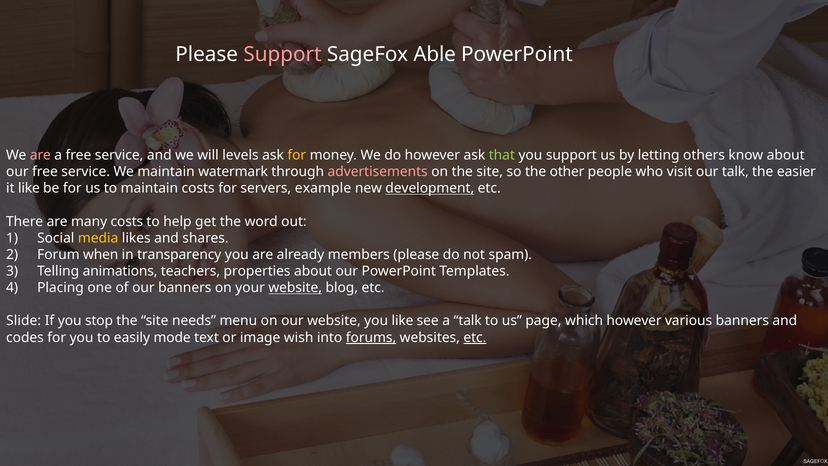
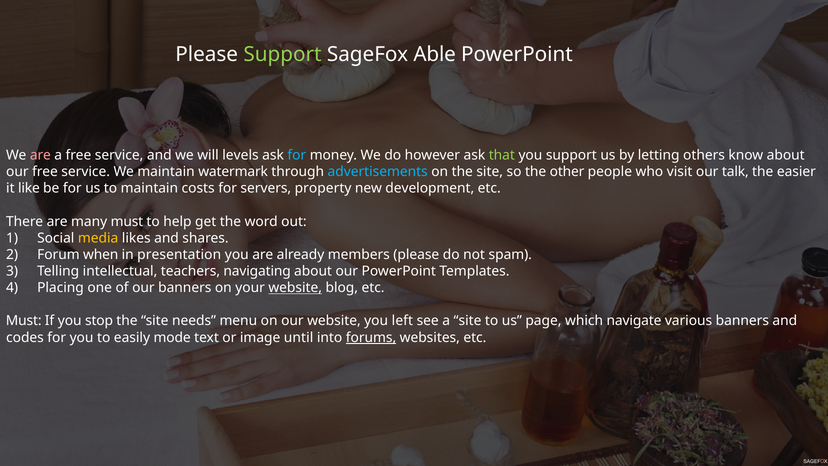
Support at (282, 54) colour: pink -> light green
for at (297, 155) colour: yellow -> light blue
advertisements colour: pink -> light blue
example: example -> property
development underline: present -> none
many costs: costs -> must
transparency: transparency -> presentation
animations: animations -> intellectual
properties: properties -> navigating
Slide at (24, 321): Slide -> Must
you like: like -> left
a talk: talk -> site
which however: however -> navigate
wish: wish -> until
etc at (475, 337) underline: present -> none
